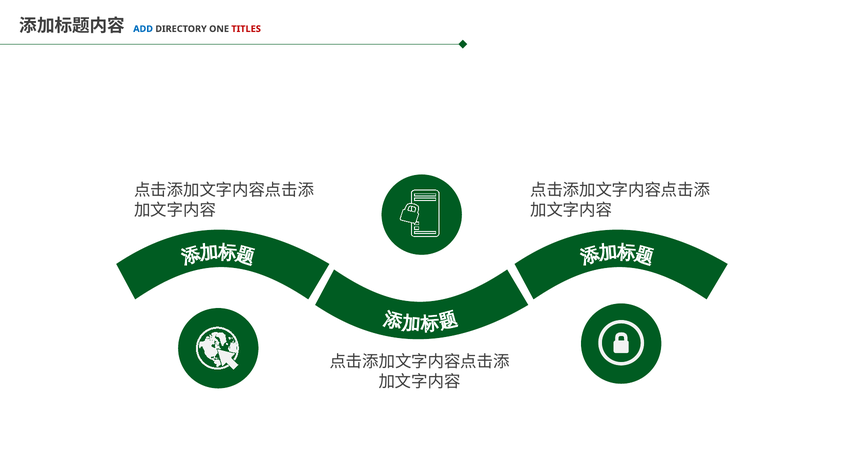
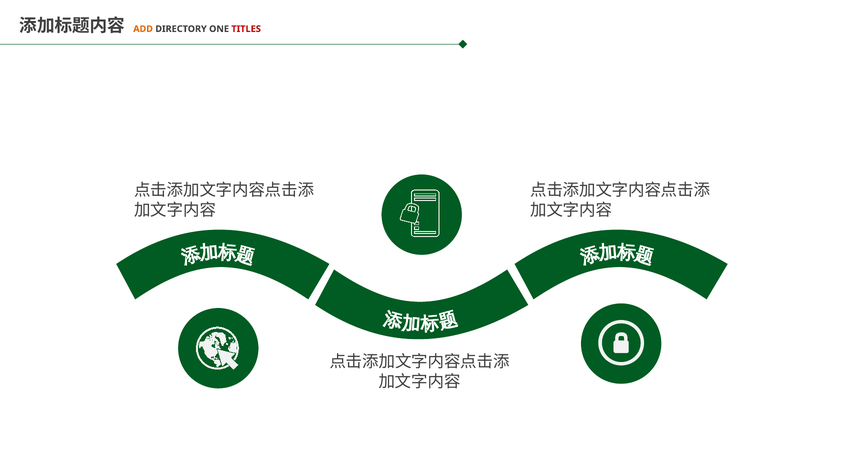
ADD colour: blue -> orange
